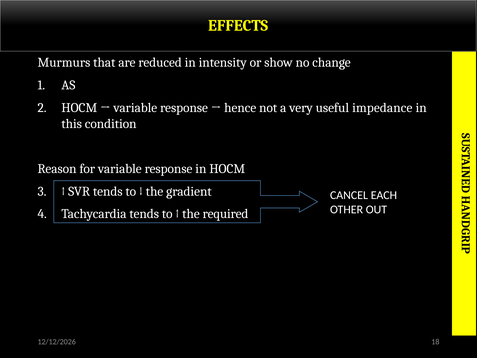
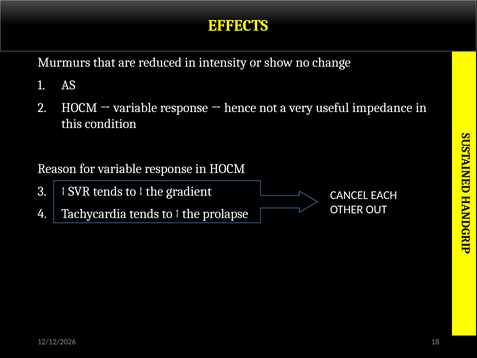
required: required -> prolapse
